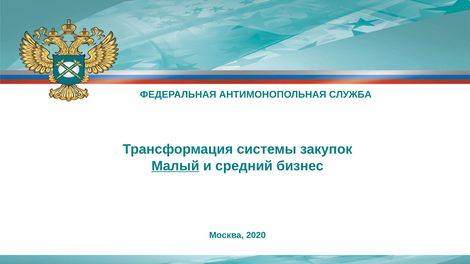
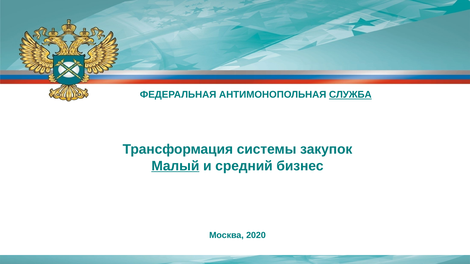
СЛУЖБА underline: none -> present
